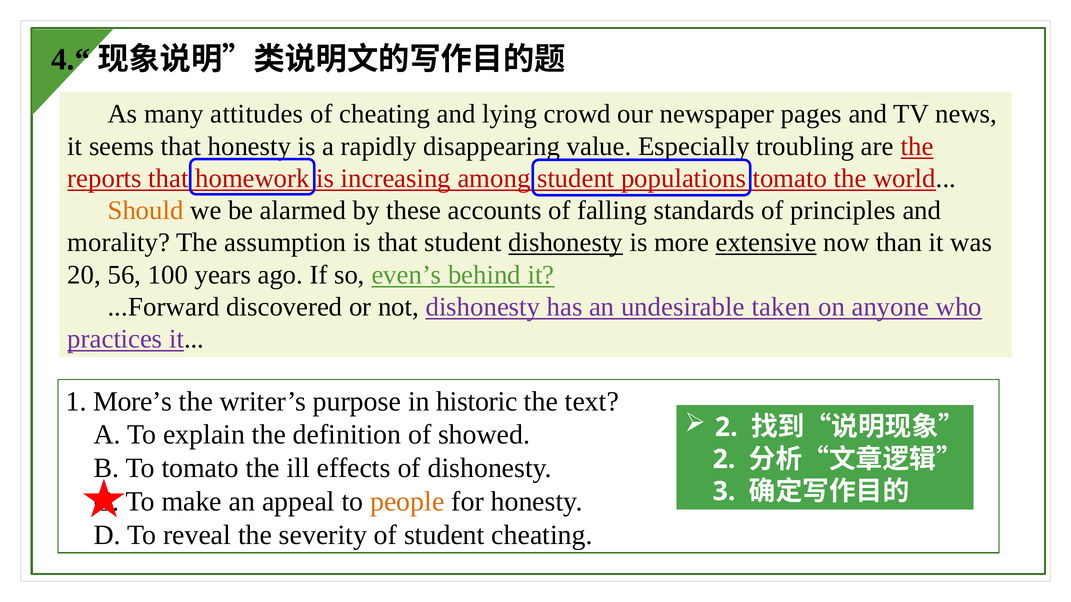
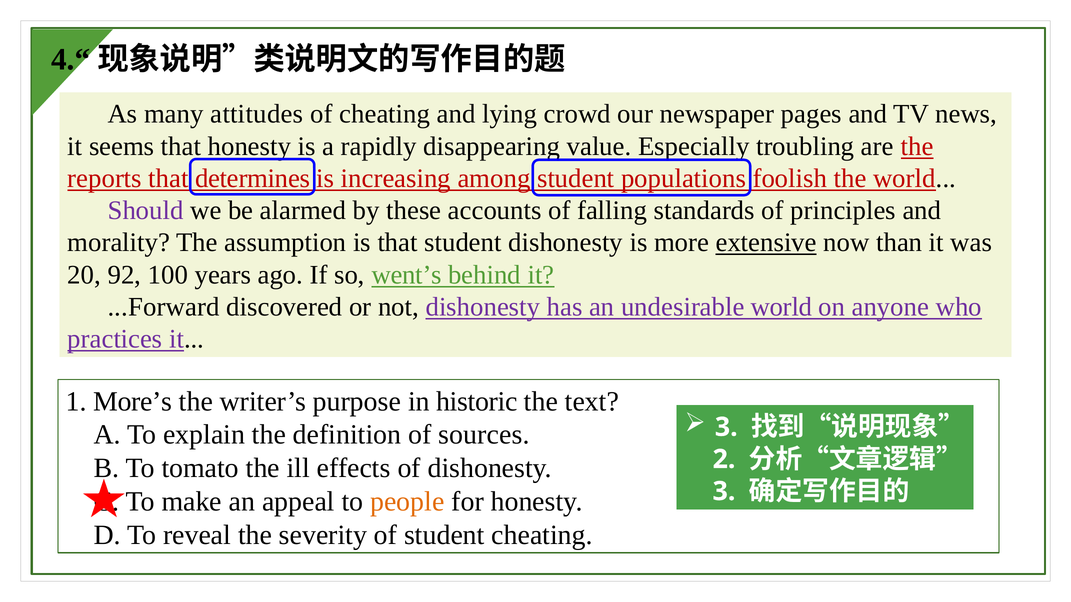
homework: homework -> determines
populations tomato: tomato -> foolish
Should colour: orange -> purple
dishonesty at (566, 243) underline: present -> none
56: 56 -> 92
even’s: even’s -> went’s
undesirable taken: taken -> world
2 at (726, 427): 2 -> 3
showed: showed -> sources
